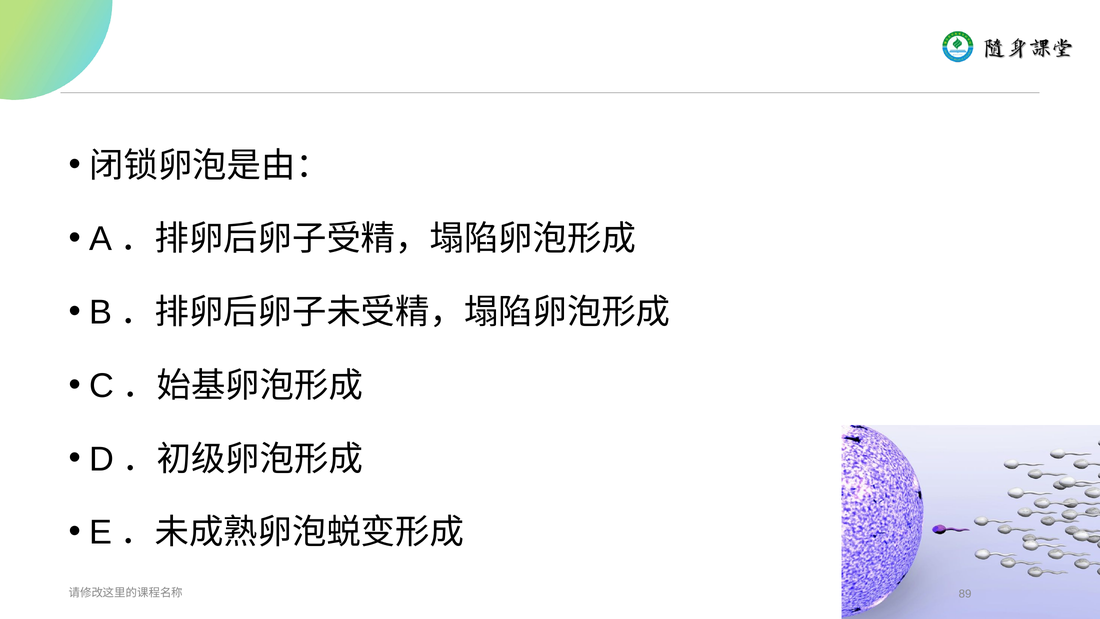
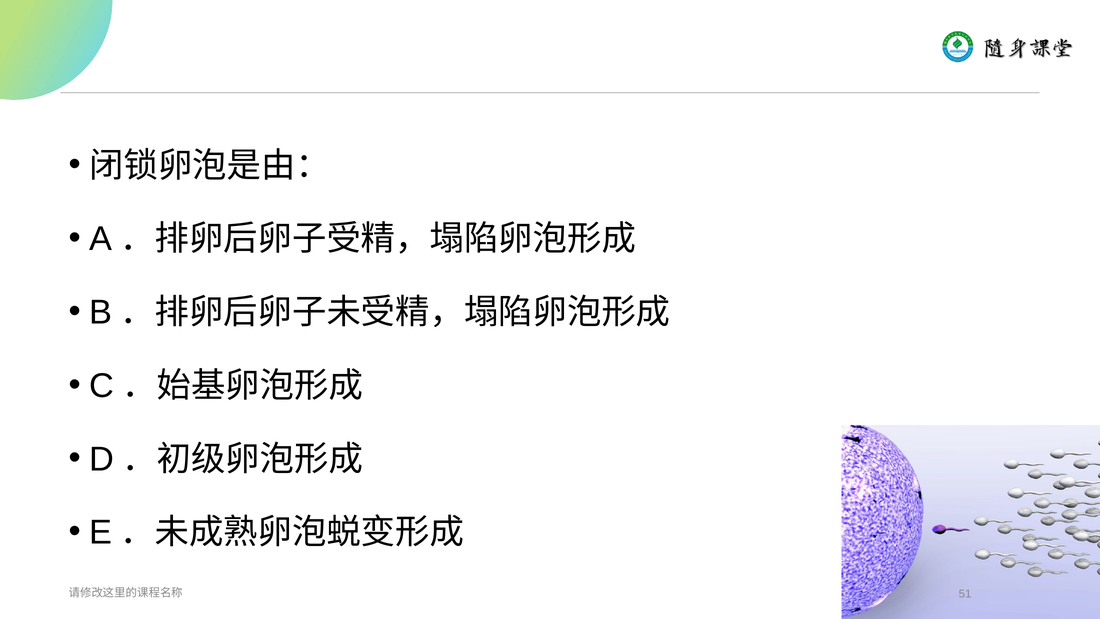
89: 89 -> 51
